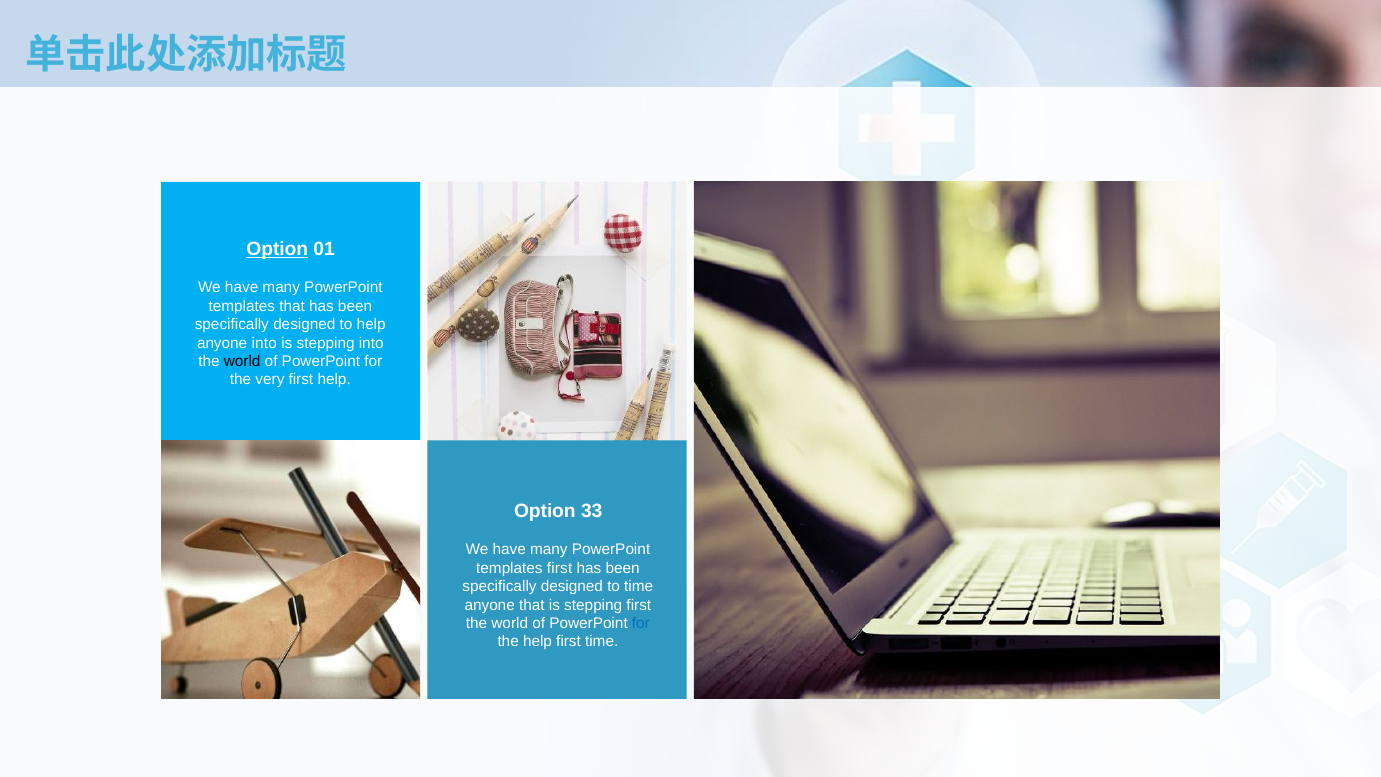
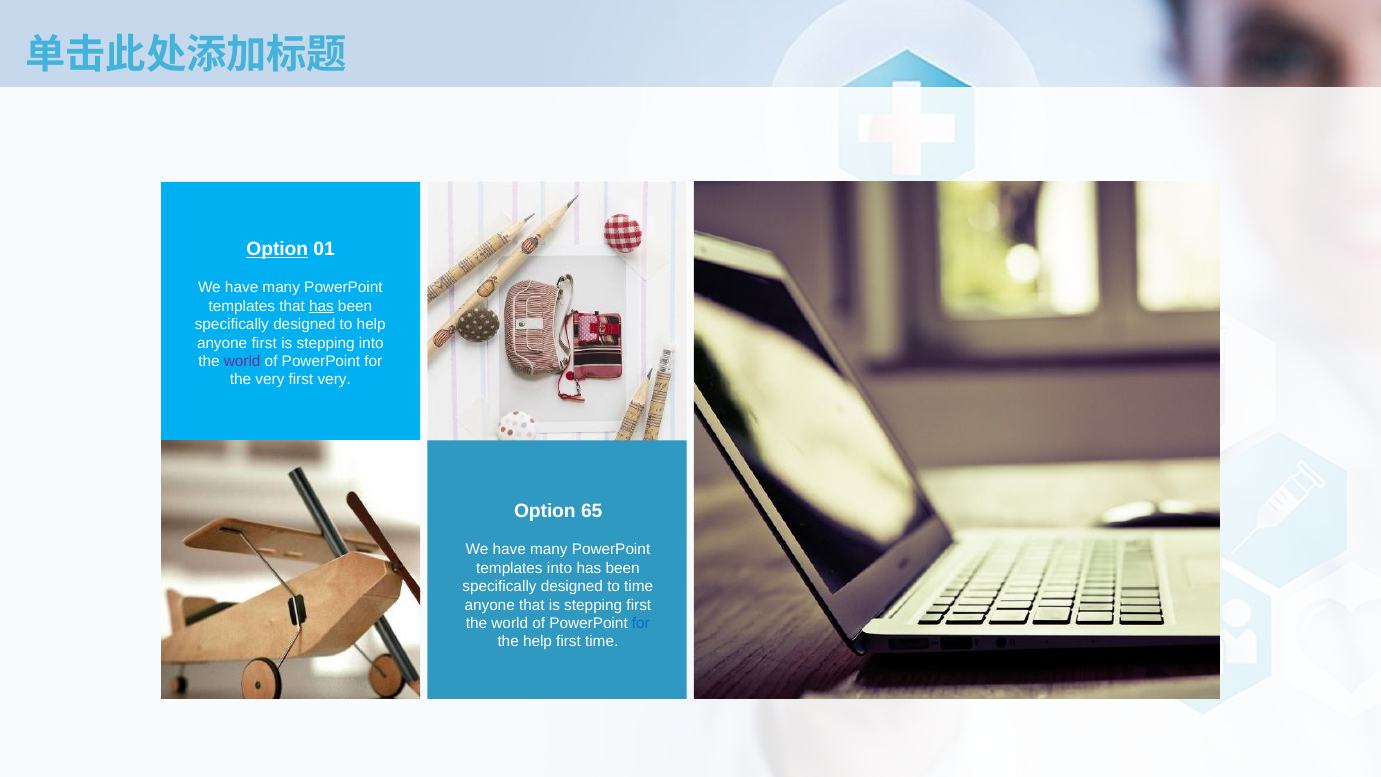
has at (321, 306) underline: none -> present
anyone into: into -> first
world at (242, 361) colour: black -> purple
first help: help -> very
33: 33 -> 65
templates first: first -> into
